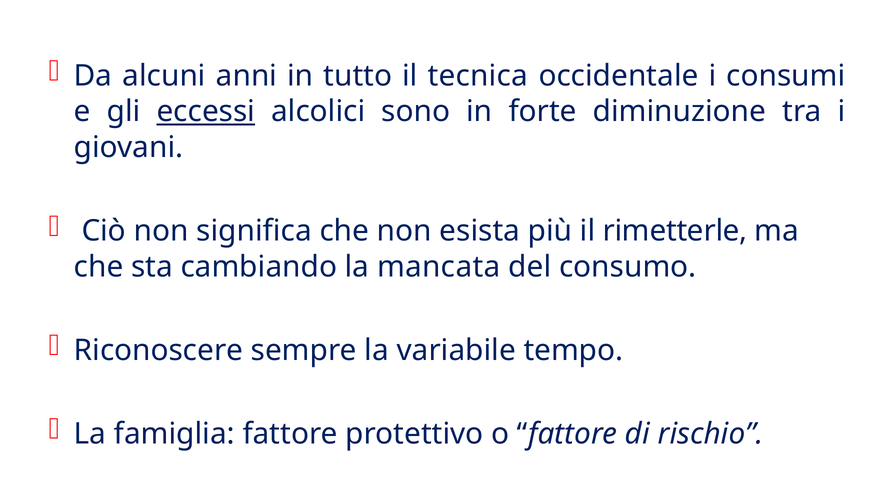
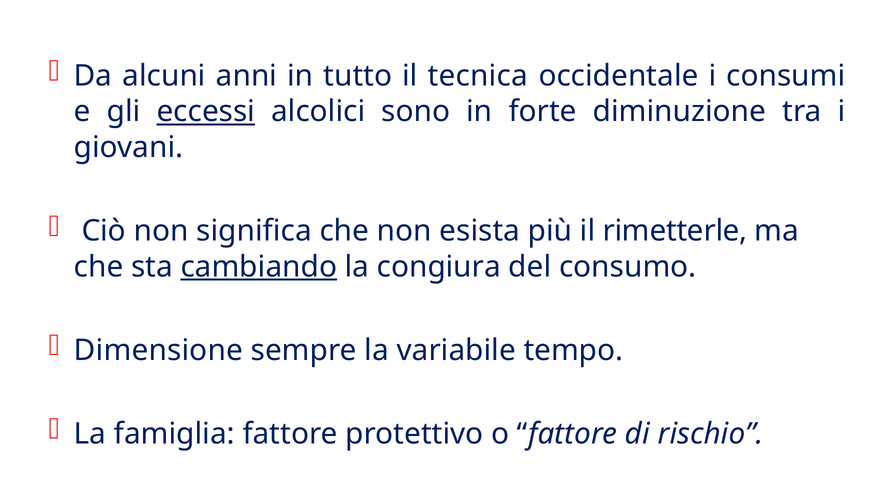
cambiando underline: none -> present
mancata: mancata -> congiura
Riconoscere: Riconoscere -> Dimensione
